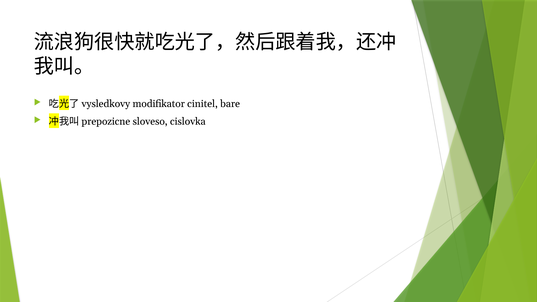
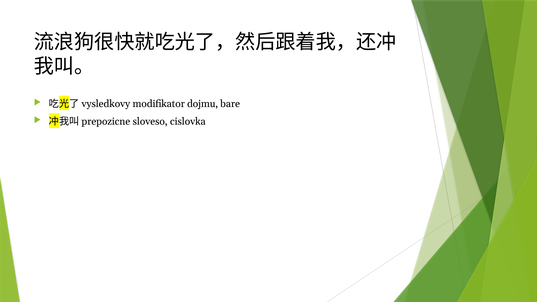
cinitel: cinitel -> dojmu
